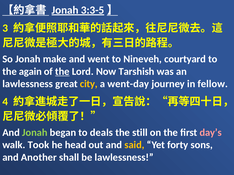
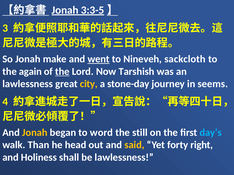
went underline: none -> present
courtyard: courtyard -> sackcloth
went-day: went-day -> stone-day
fellow: fellow -> seems
Jonah at (35, 133) colour: light green -> yellow
deals: deals -> word
day’s colour: pink -> light blue
Took: Took -> Than
sons: sons -> right
Another: Another -> Holiness
